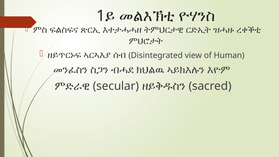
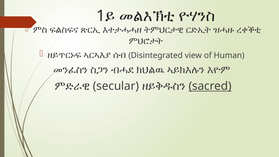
sacred underline: none -> present
